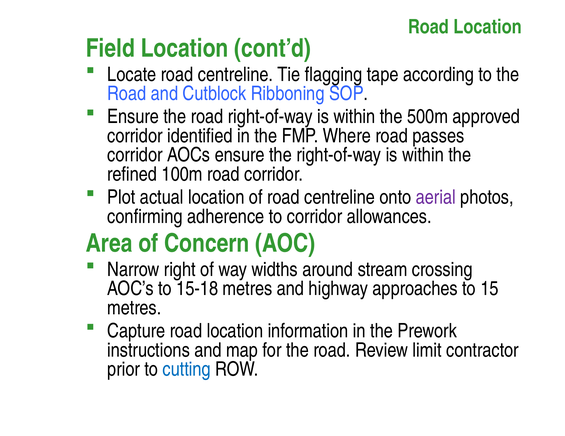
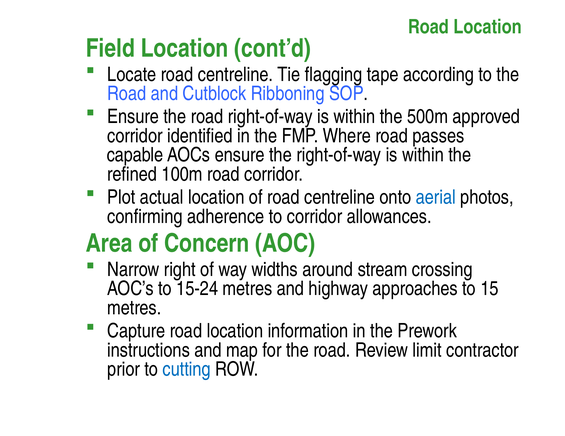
corridor at (135, 155): corridor -> capable
aerial colour: purple -> blue
15-18: 15-18 -> 15-24
